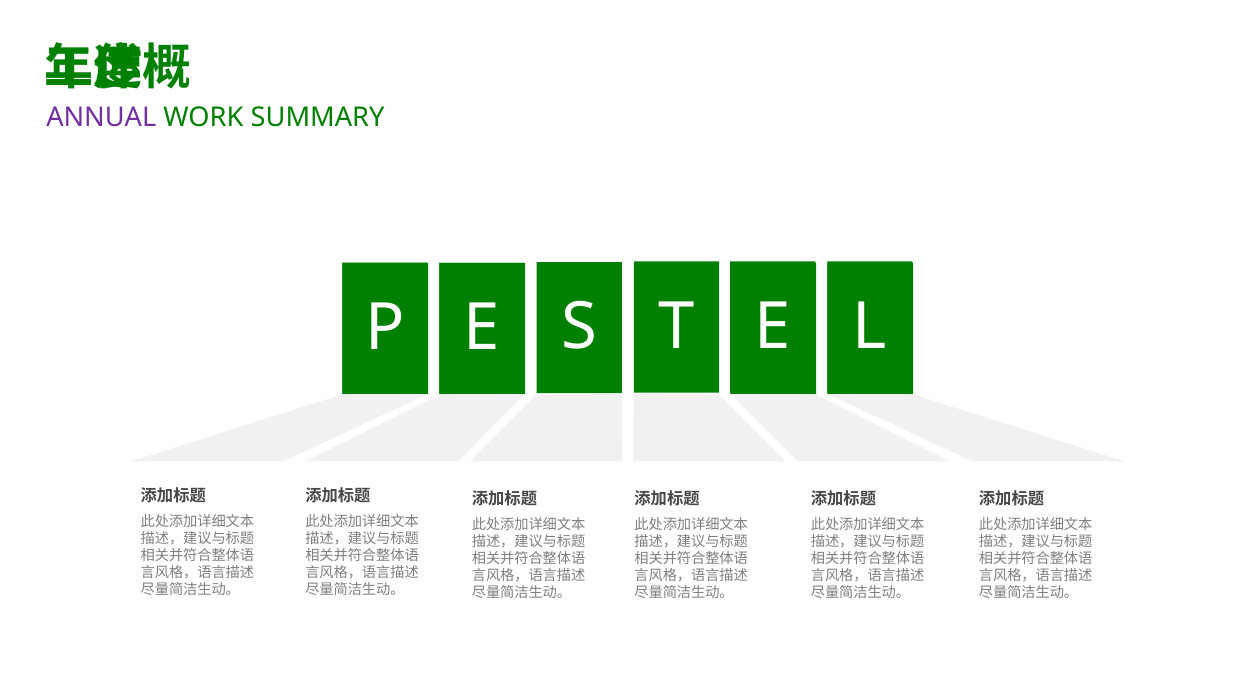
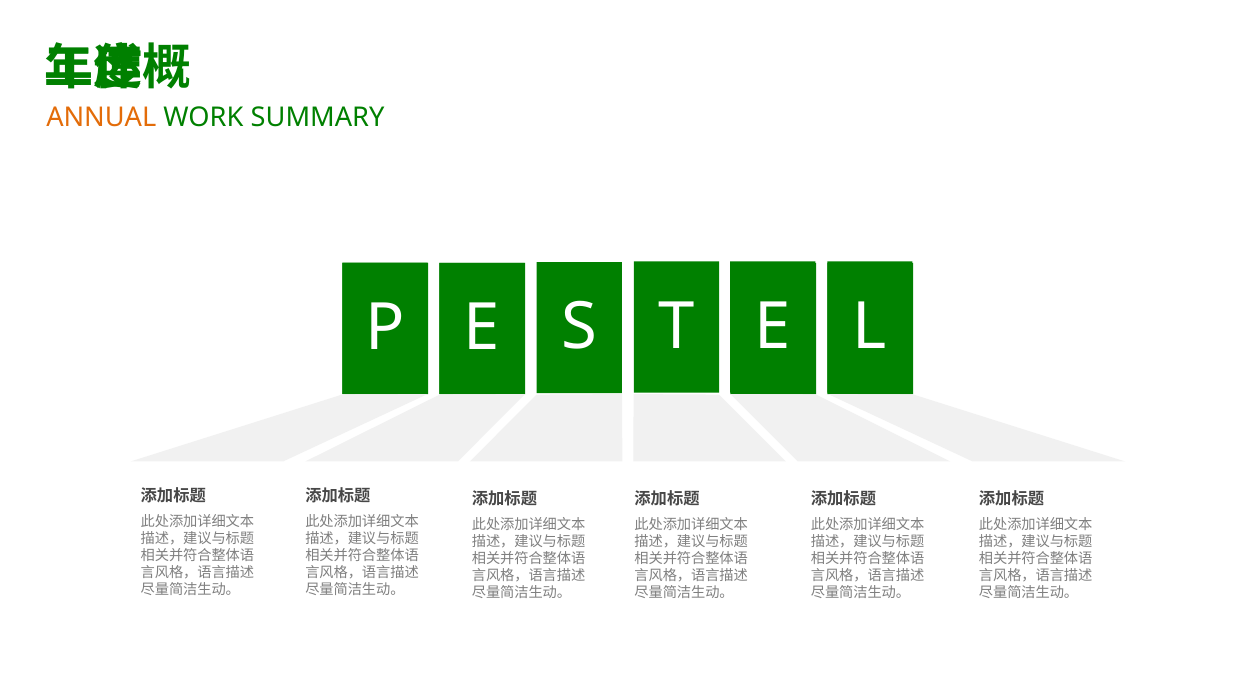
ANNUAL colour: purple -> orange
